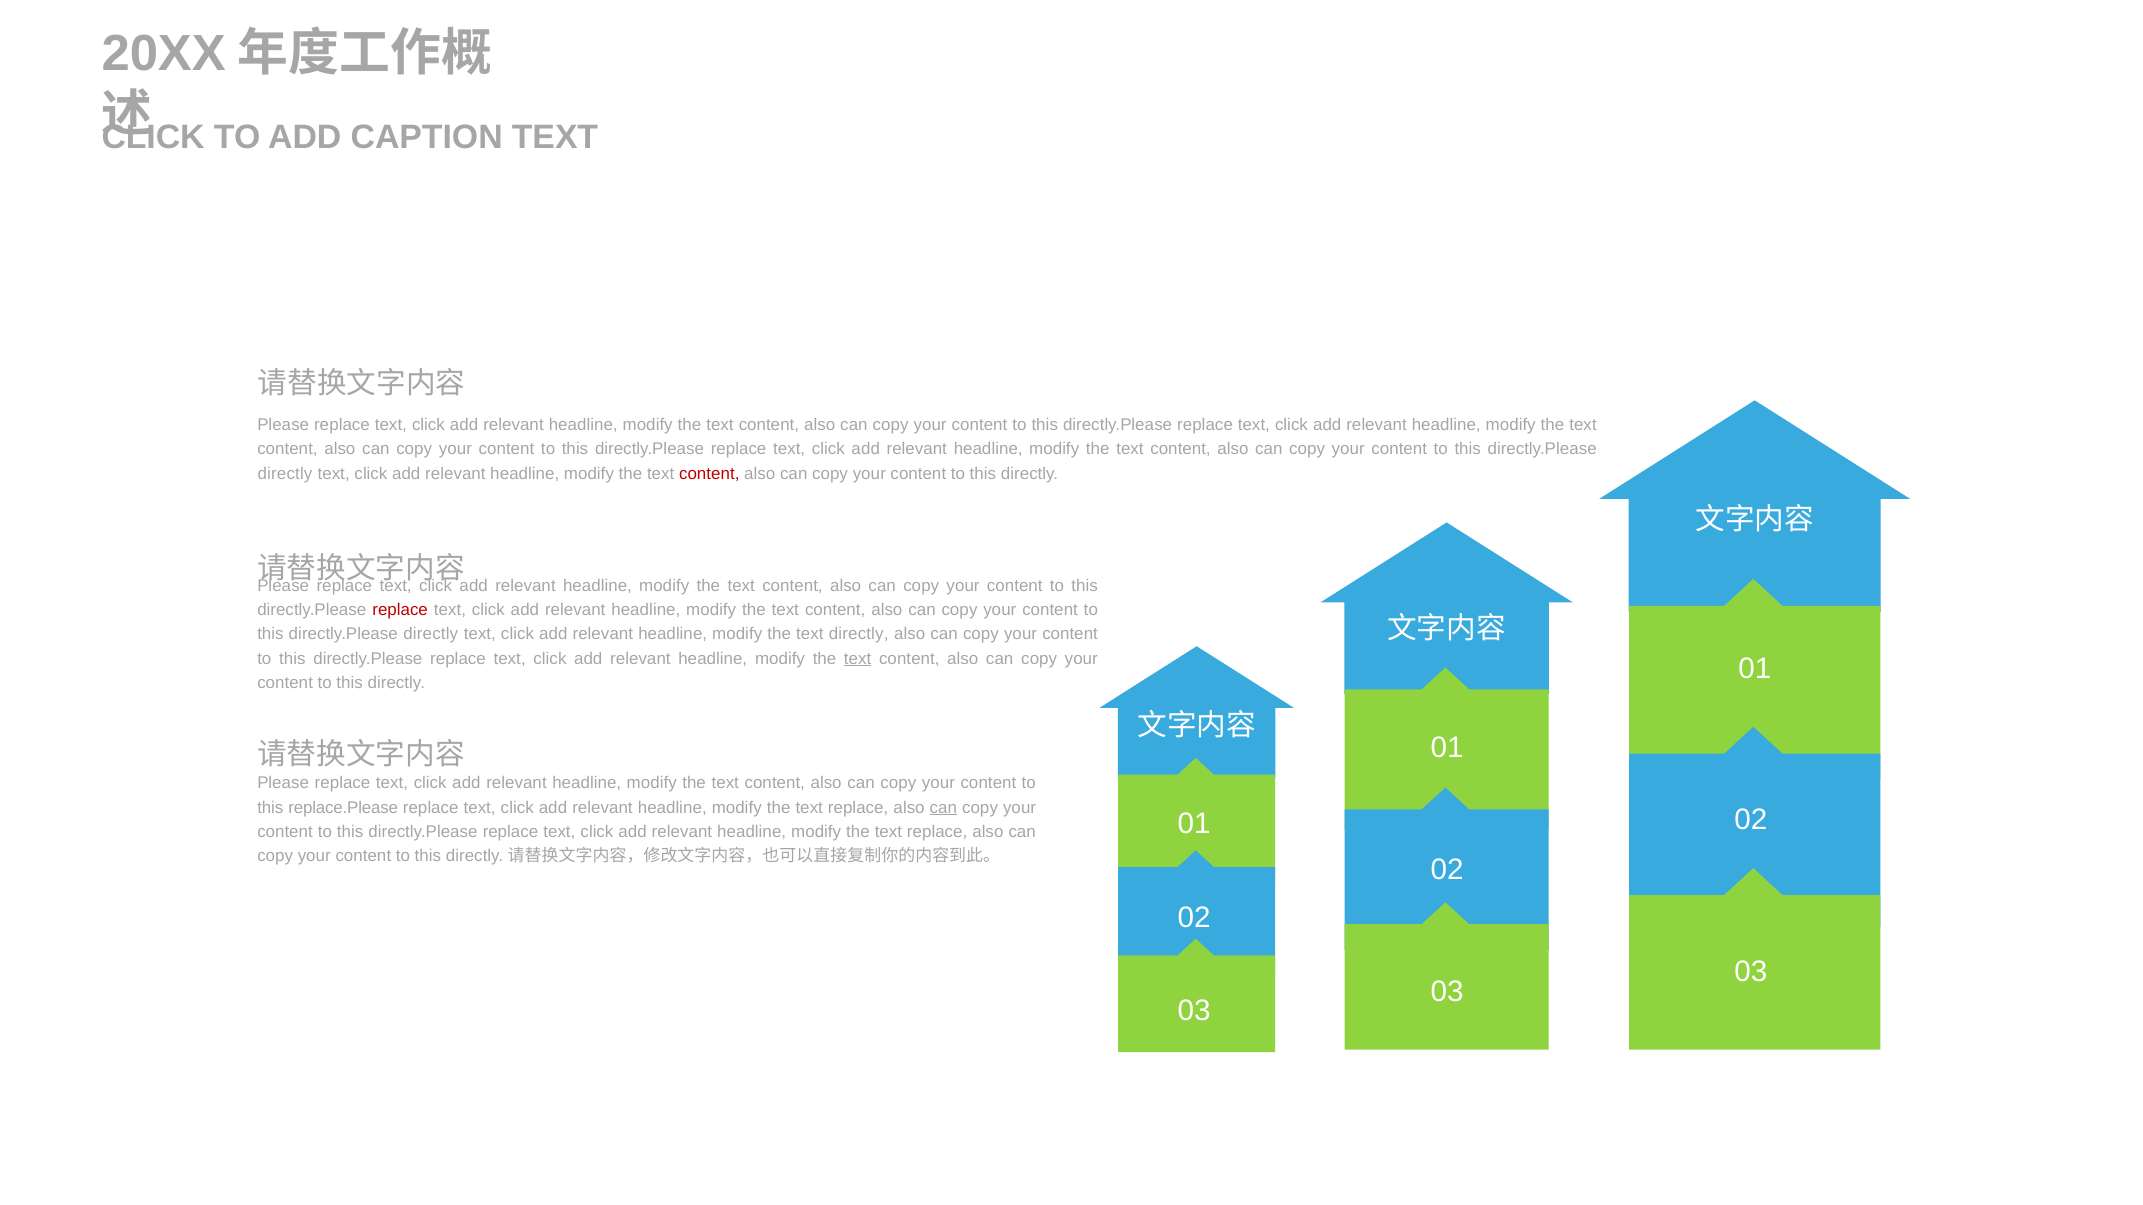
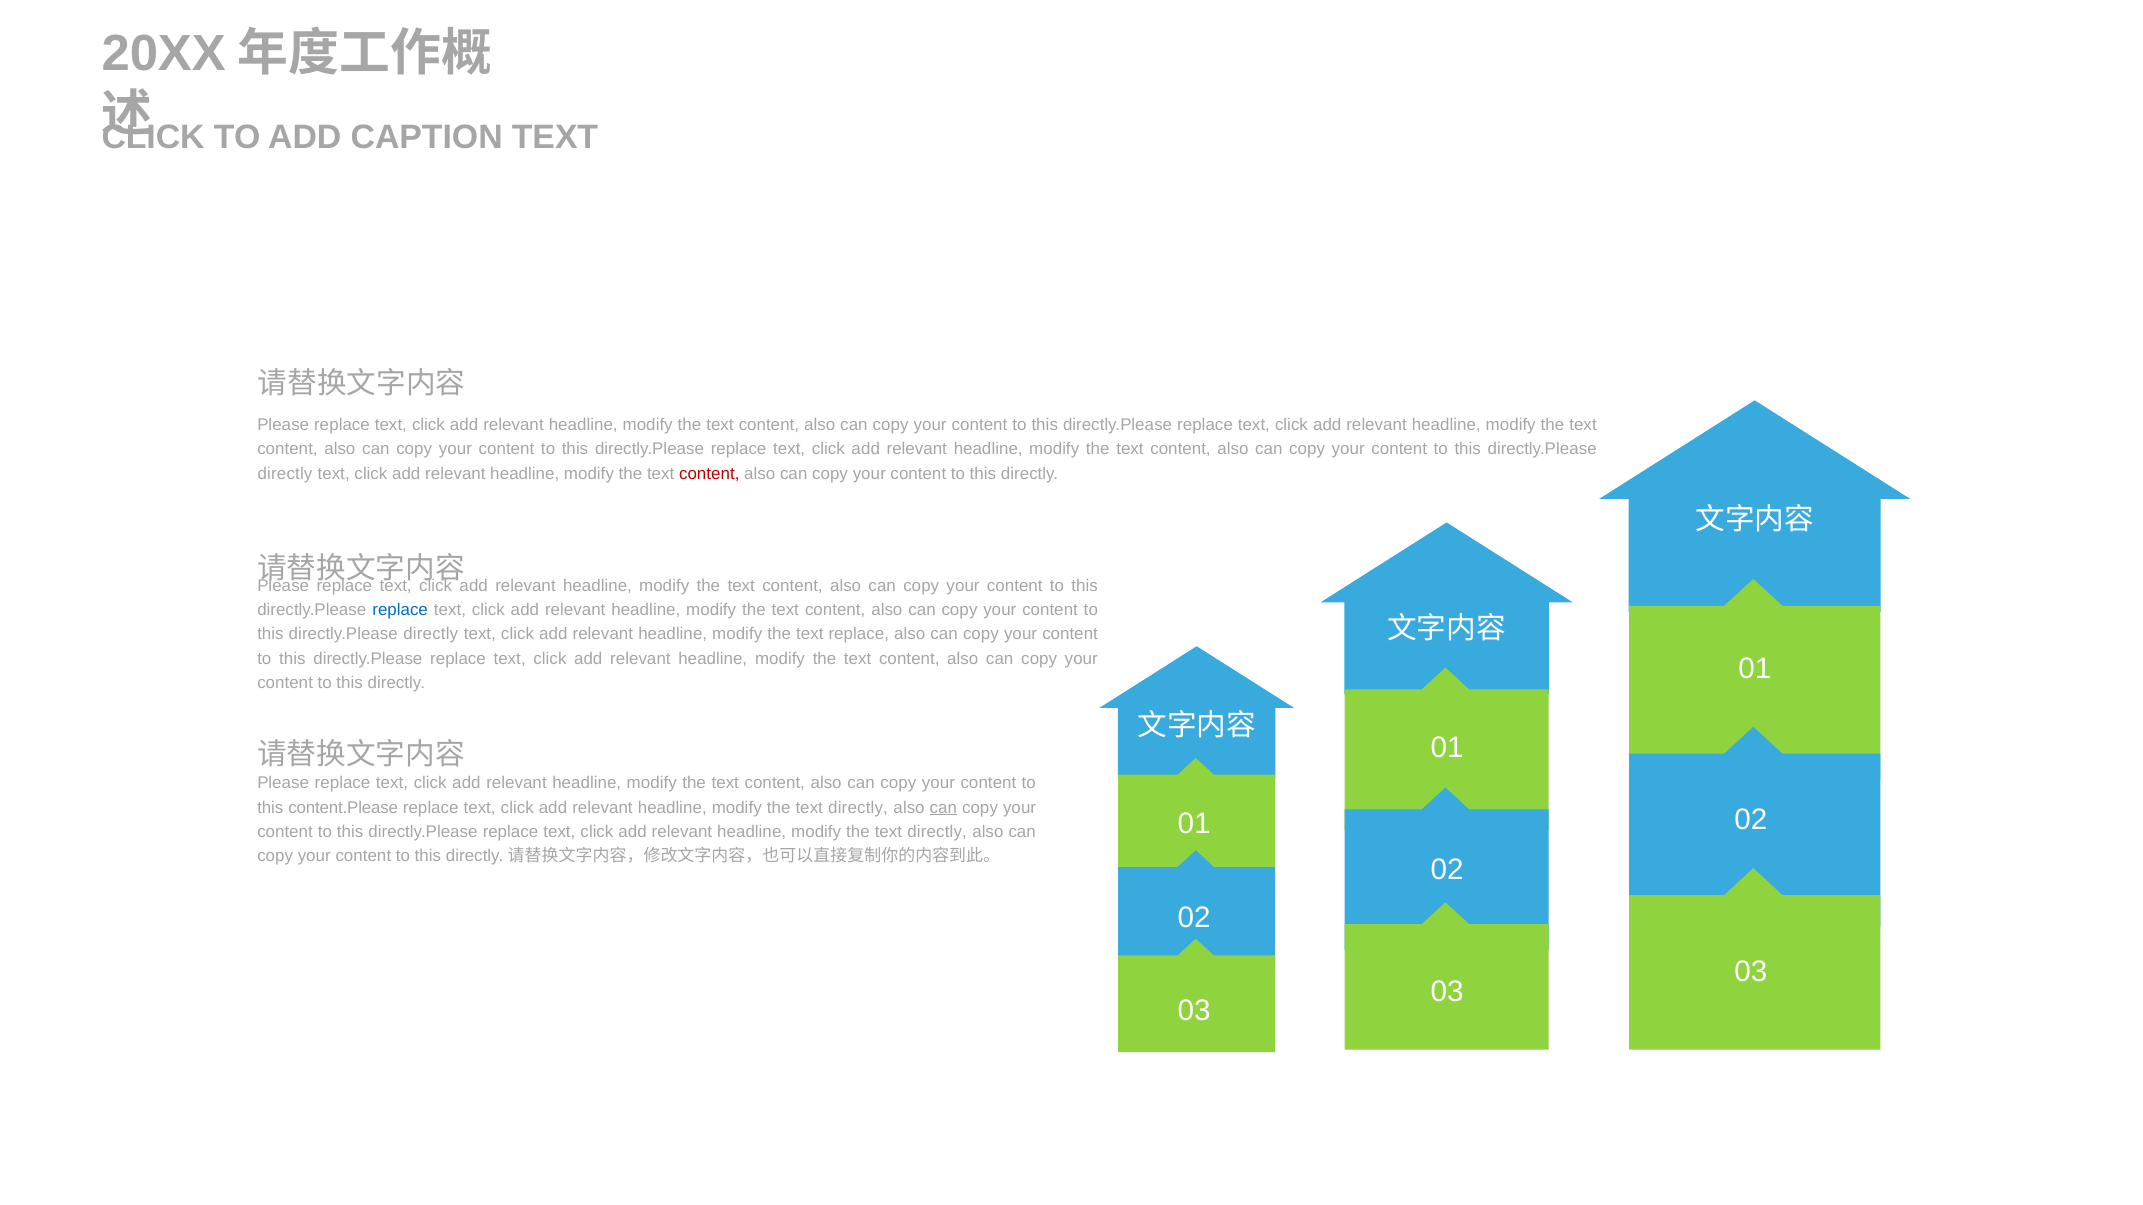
replace at (400, 610) colour: red -> blue
text directly: directly -> replace
text at (858, 659) underline: present -> none
replace.Please: replace.Please -> content.Please
replace at (858, 808): replace -> directly
replace at (937, 832): replace -> directly
